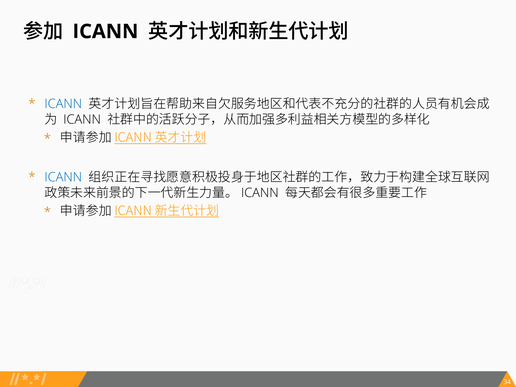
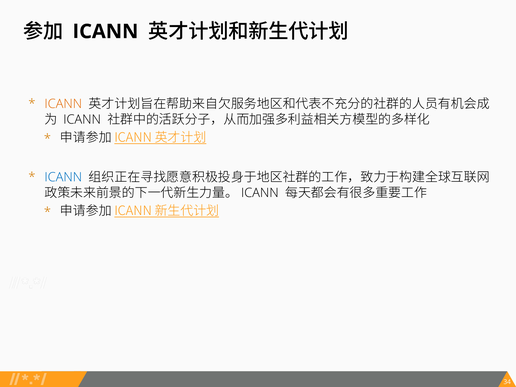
ICANN at (63, 104) colour: blue -> orange
